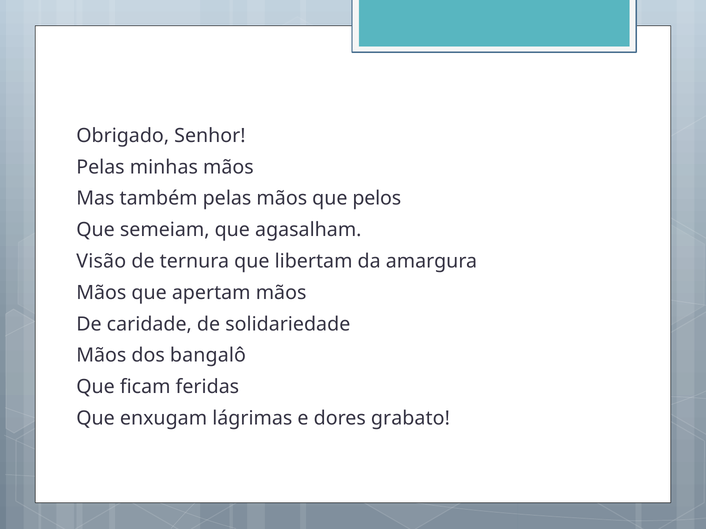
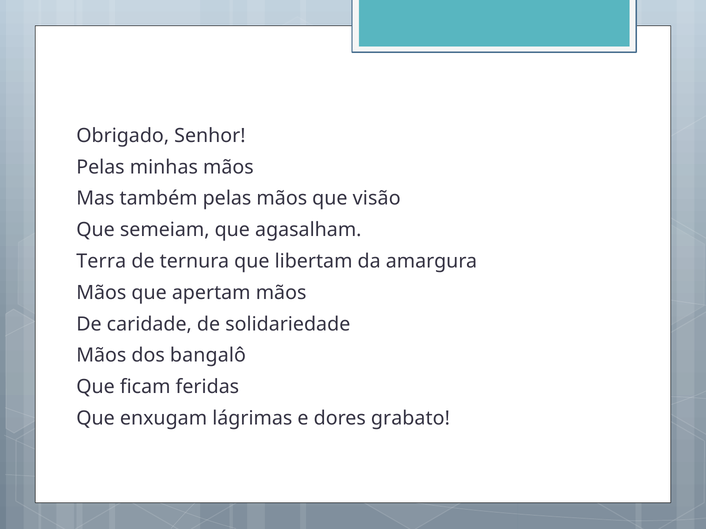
pelos: pelos -> visão
Visão: Visão -> Terra
